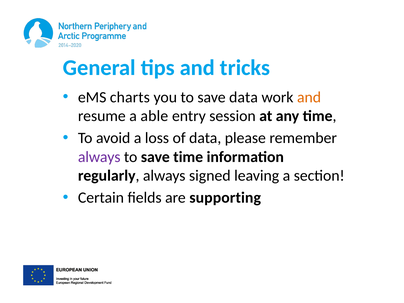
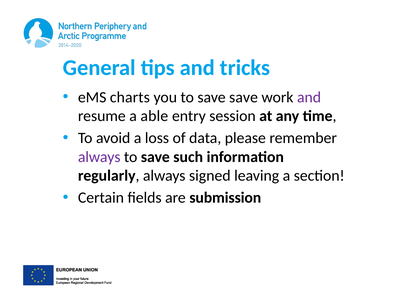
save data: data -> save
and at (309, 97) colour: orange -> purple
save time: time -> such
supporting: supporting -> submission
